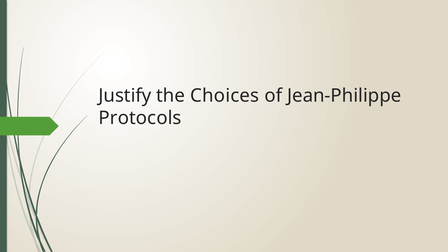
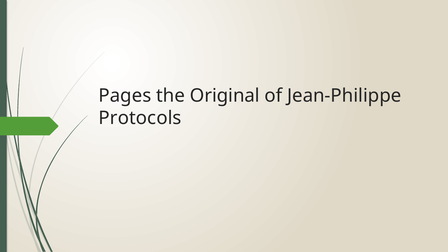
Justify: Justify -> Pages
Choices: Choices -> Original
